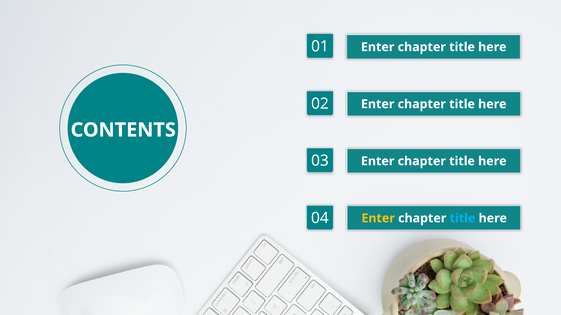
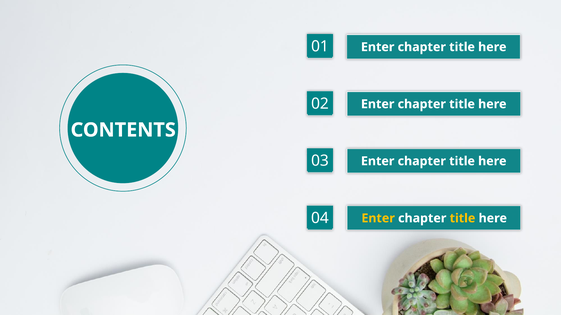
title at (462, 219) colour: light blue -> yellow
